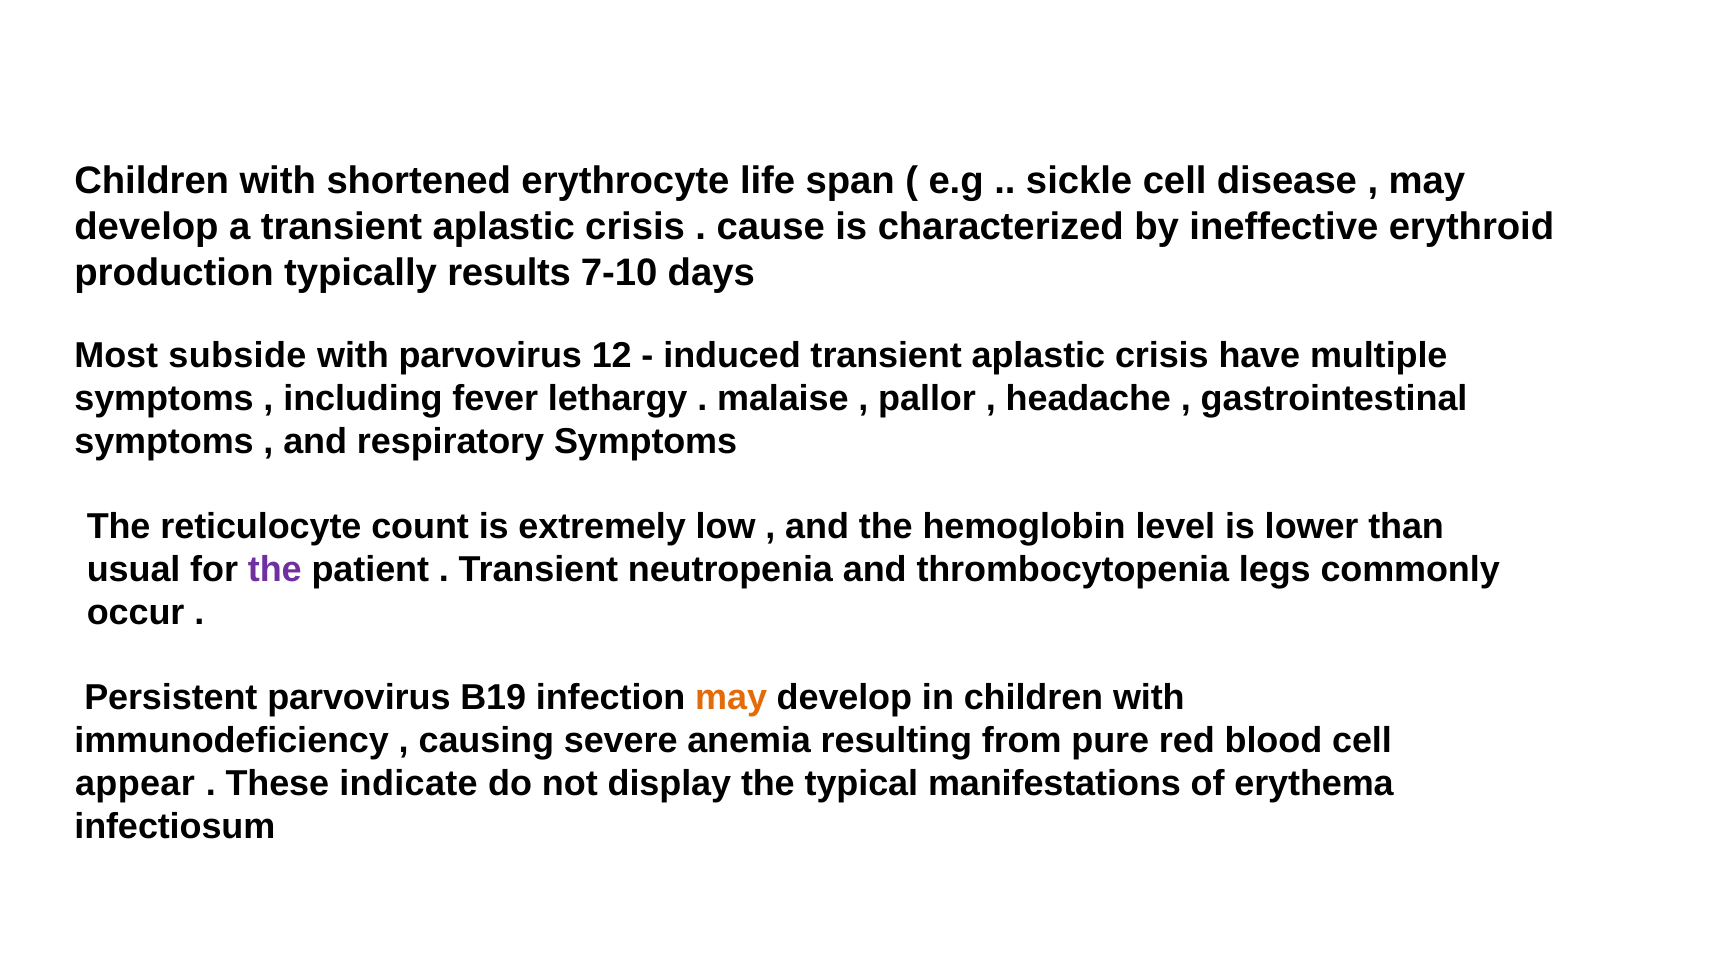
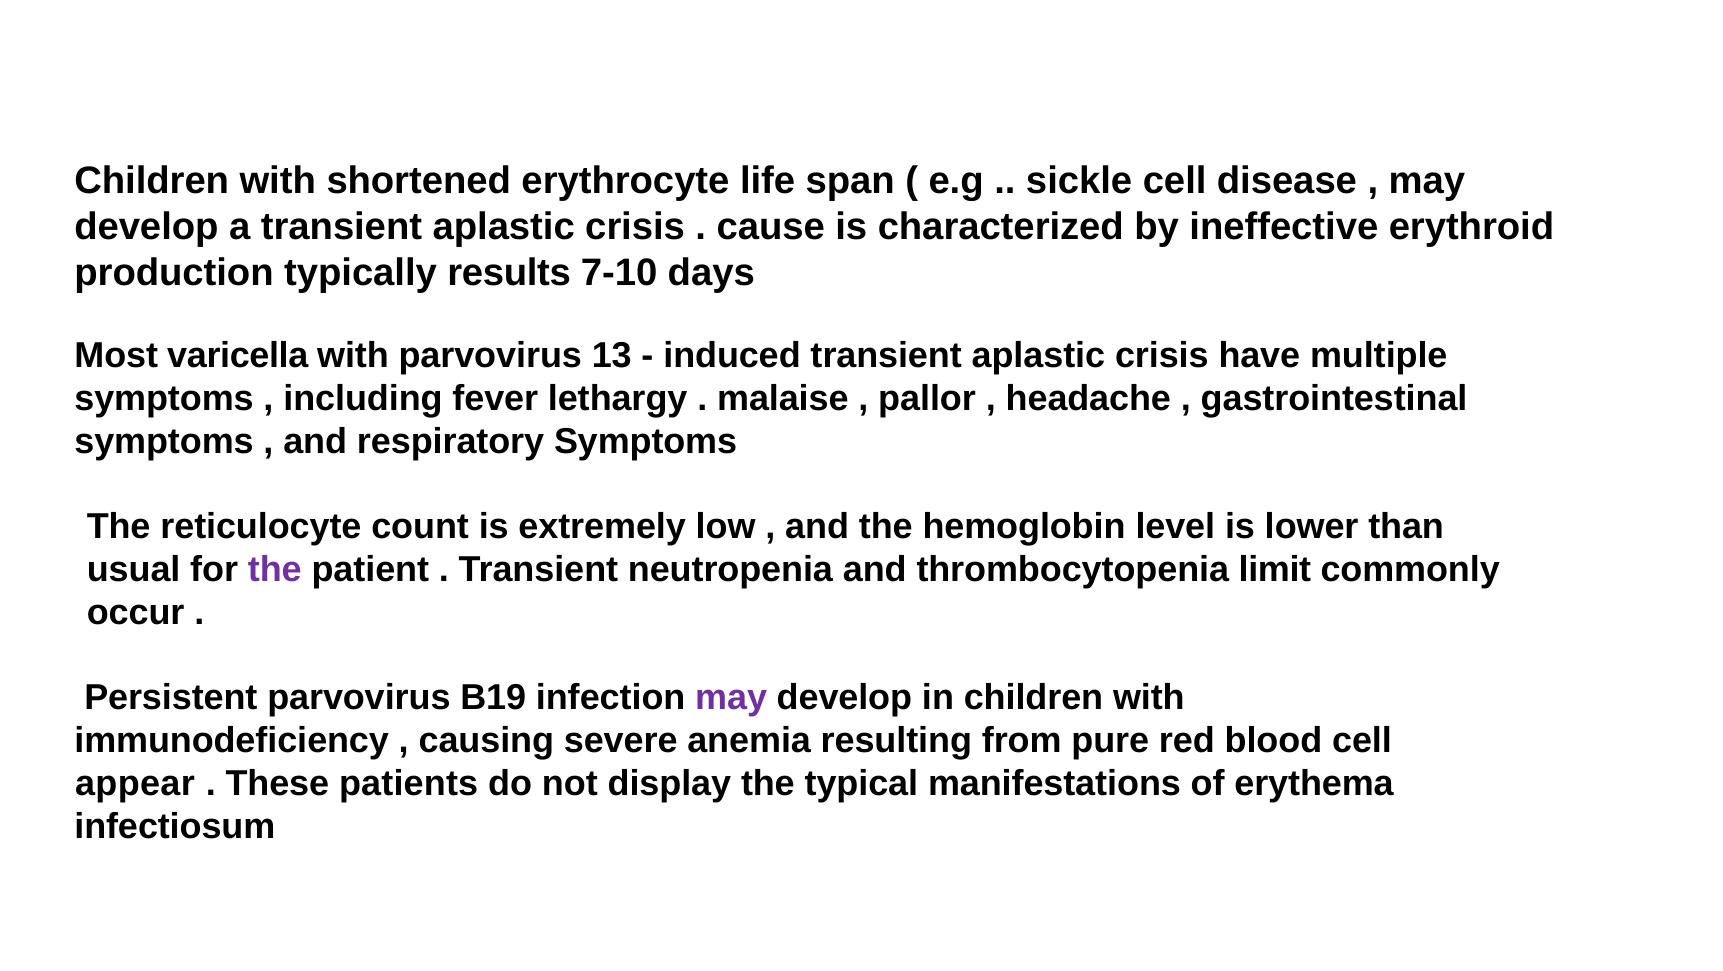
subside: subside -> varicella
12: 12 -> 13
legs: legs -> limit
may at (731, 698) colour: orange -> purple
indicate: indicate -> patients
